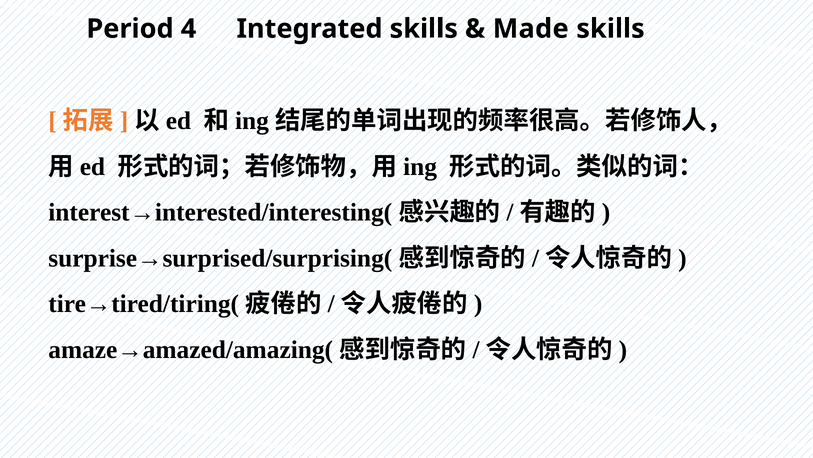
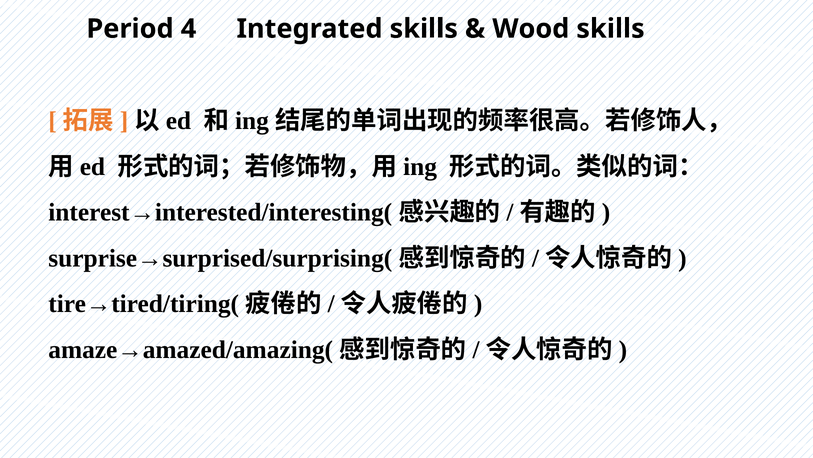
Made: Made -> Wood
